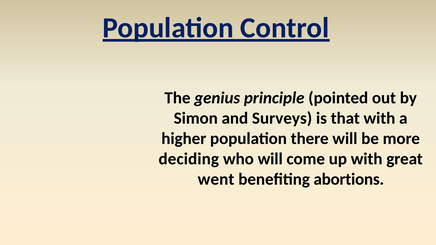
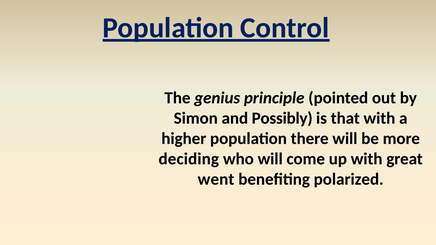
Surveys: Surveys -> Possibly
abortions: abortions -> polarized
